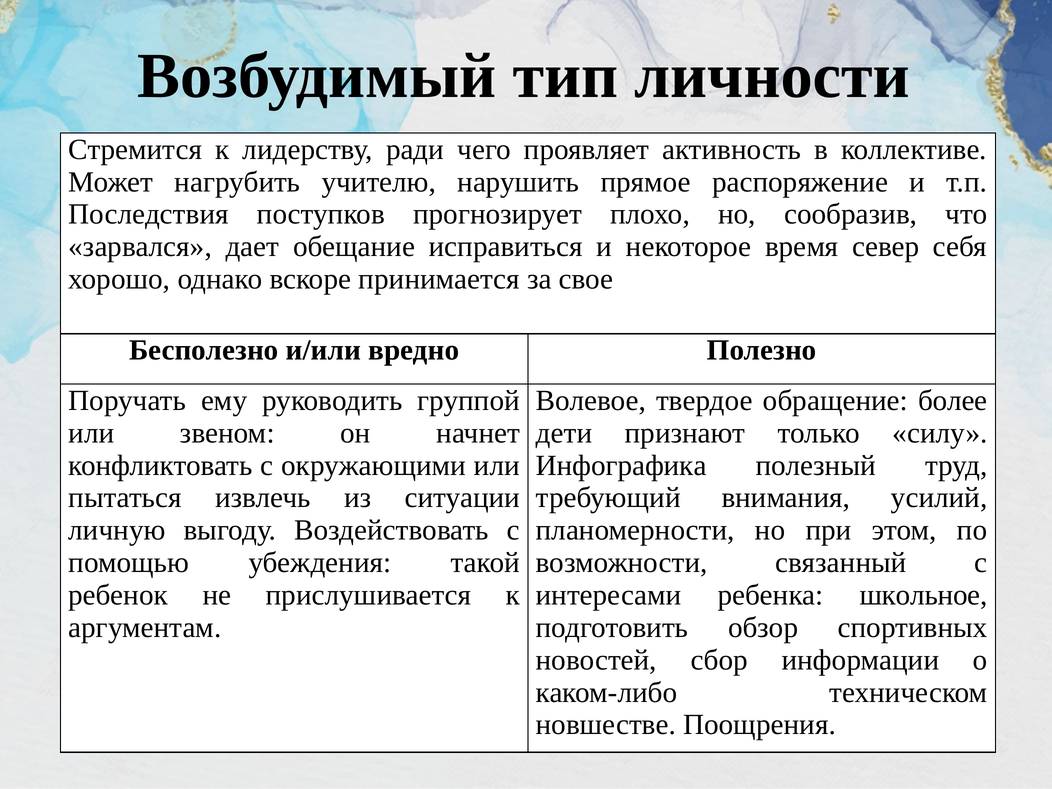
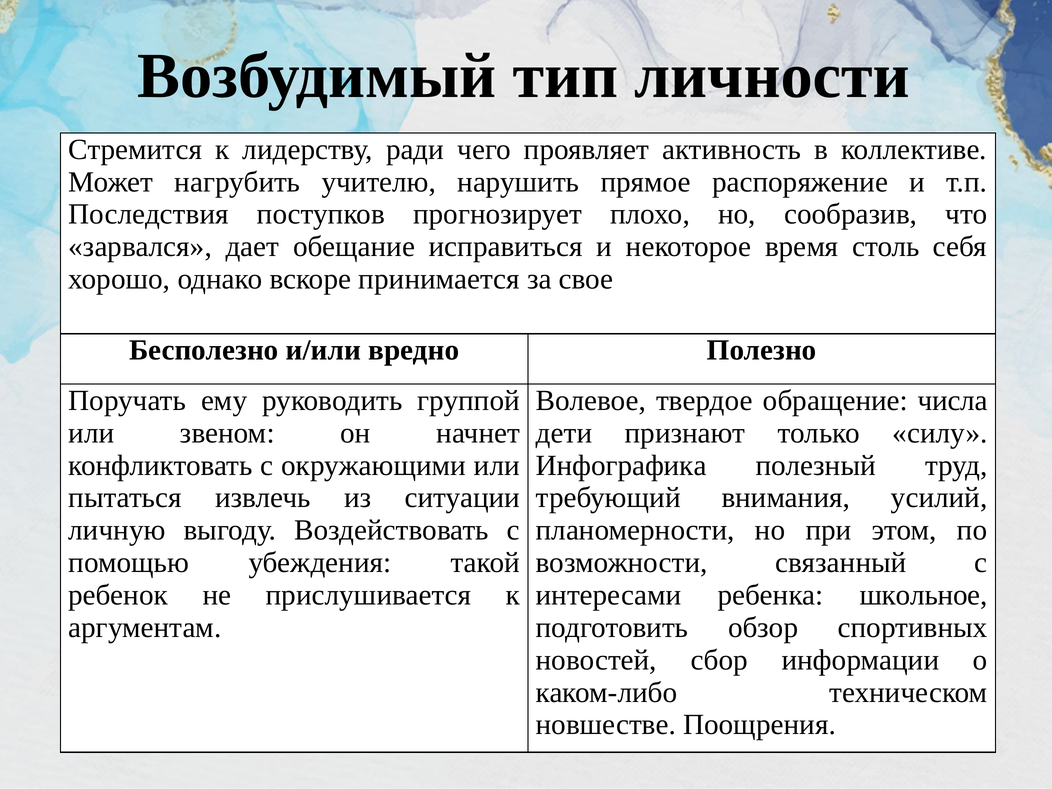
север: север -> столь
более: более -> числа
